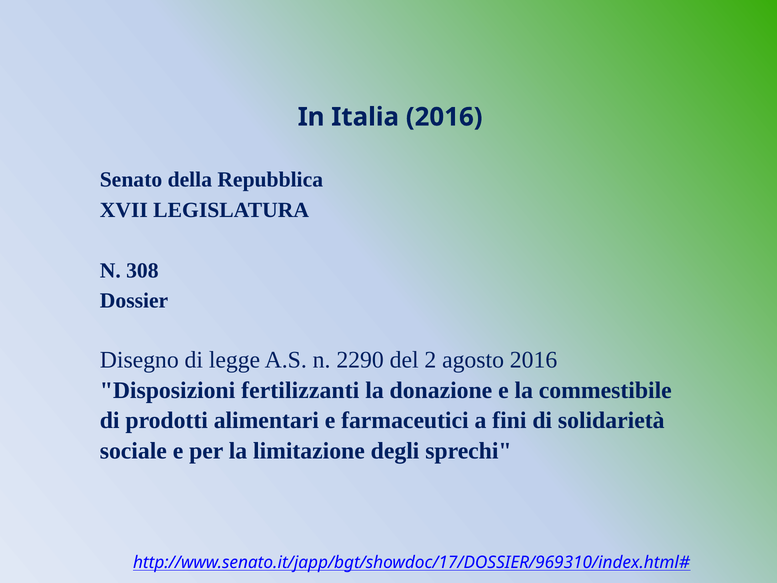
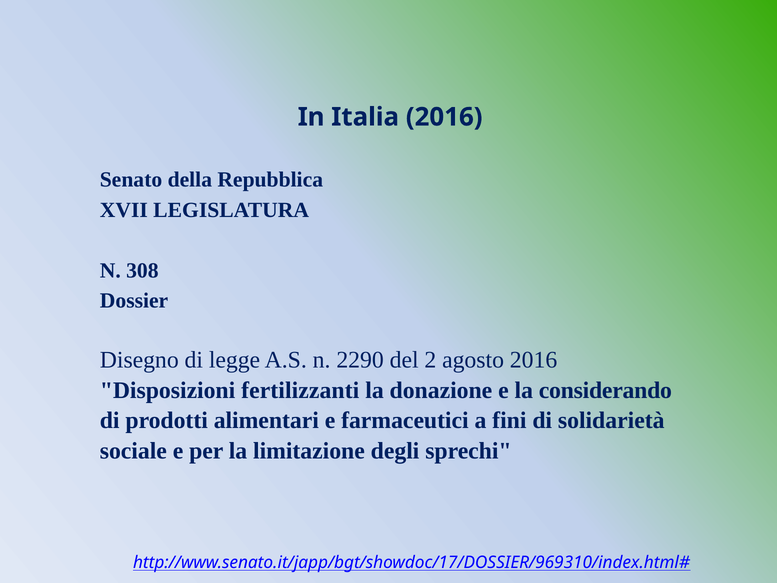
commestibile: commestibile -> considerando
